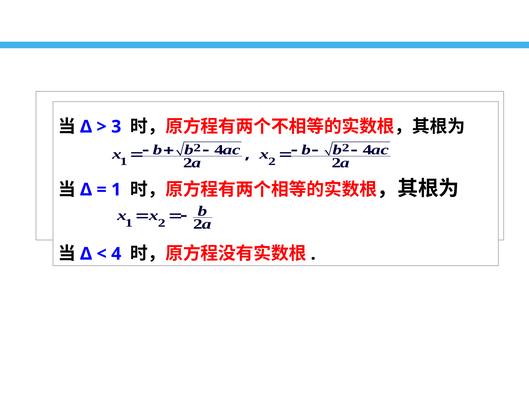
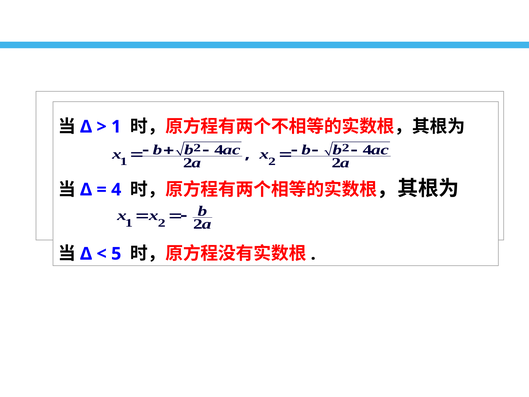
3 at (116, 127): 3 -> 1
1 at (116, 190): 1 -> 4
4 at (116, 254): 4 -> 5
